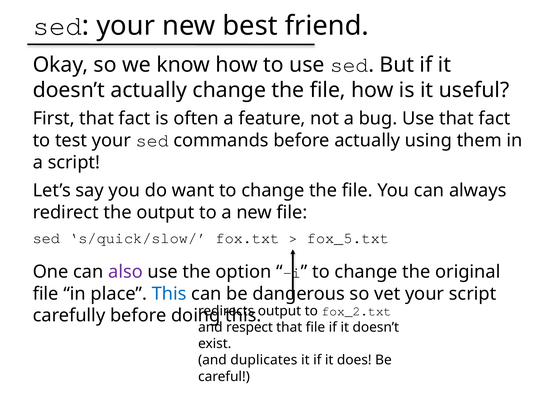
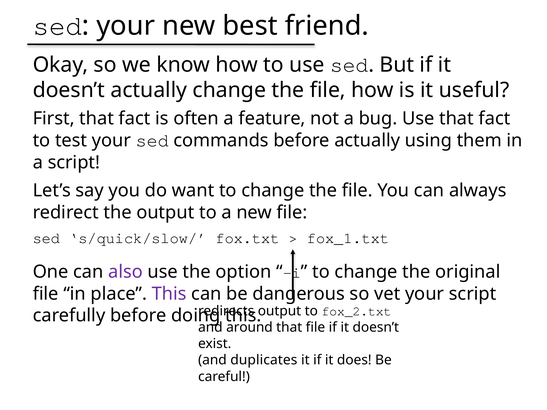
fox_5.txt: fox_5.txt -> fox_1.txt
This at (169, 294) colour: blue -> purple
respect: respect -> around
